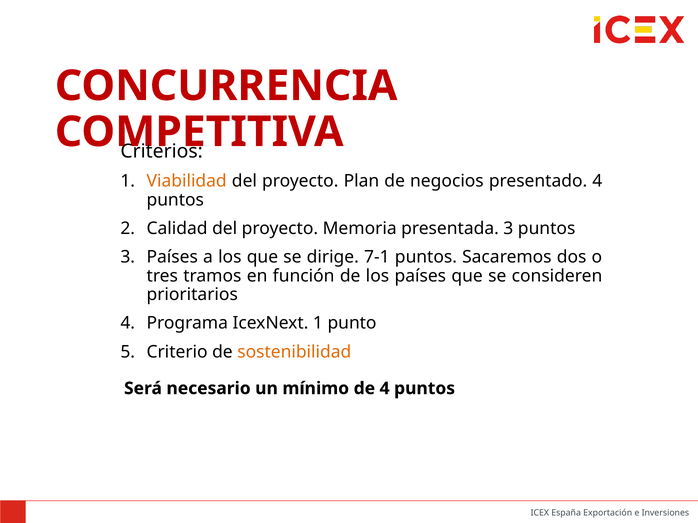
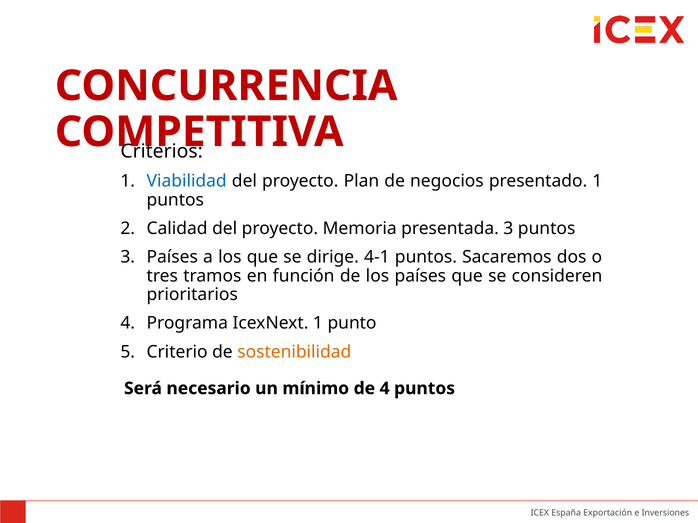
Viabilidad colour: orange -> blue
presentado 4: 4 -> 1
7-1: 7-1 -> 4-1
